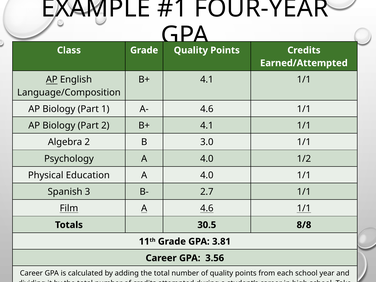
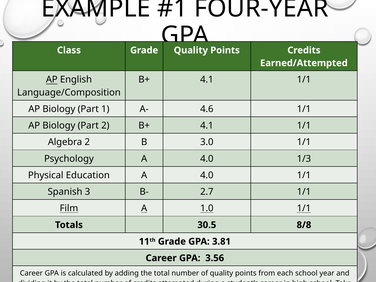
1/2: 1/2 -> 1/3
A 4.6: 4.6 -> 1.0
